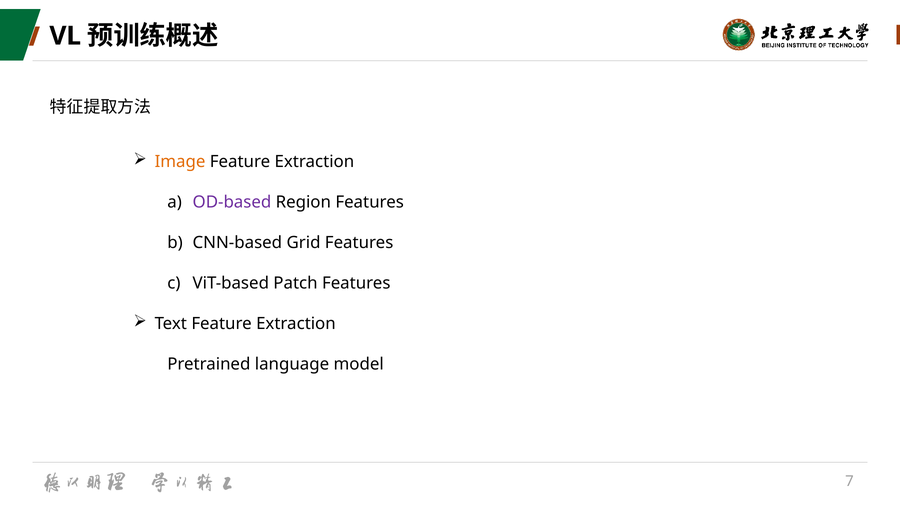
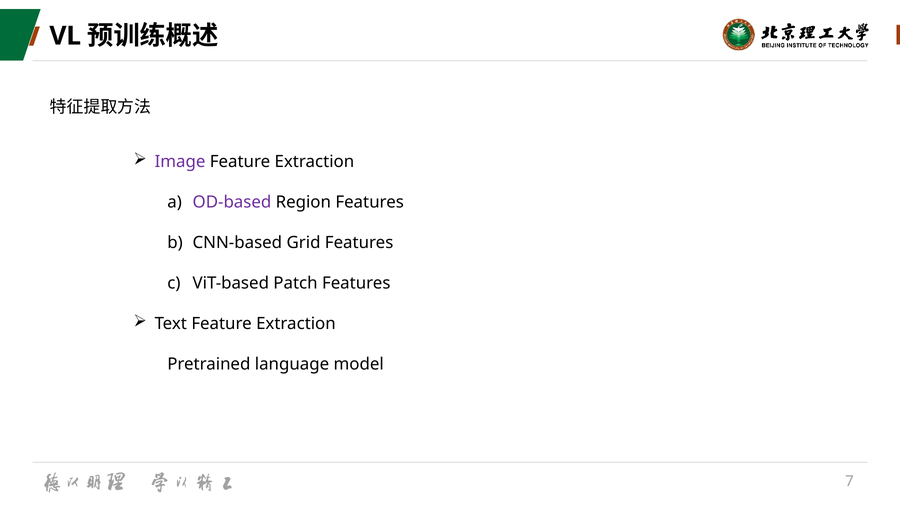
Image colour: orange -> purple
